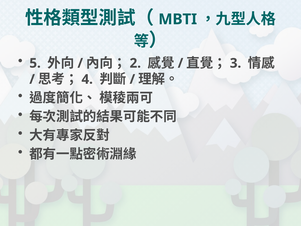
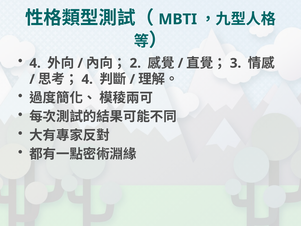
5 at (35, 63): 5 -> 4
